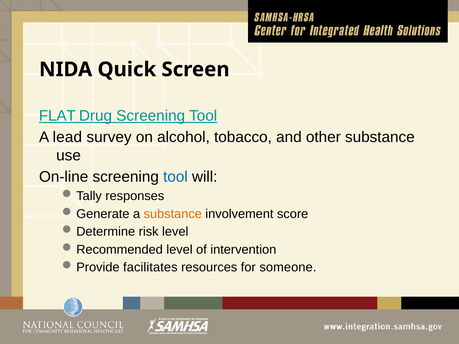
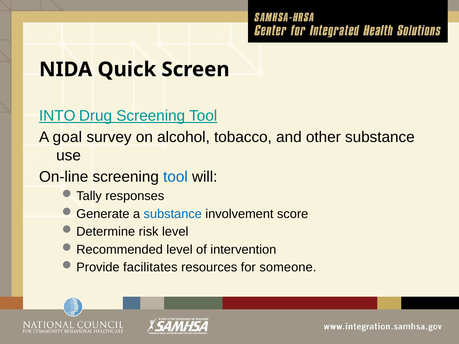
FLAT: FLAT -> INTO
lead: lead -> goal
substance at (173, 214) colour: orange -> blue
